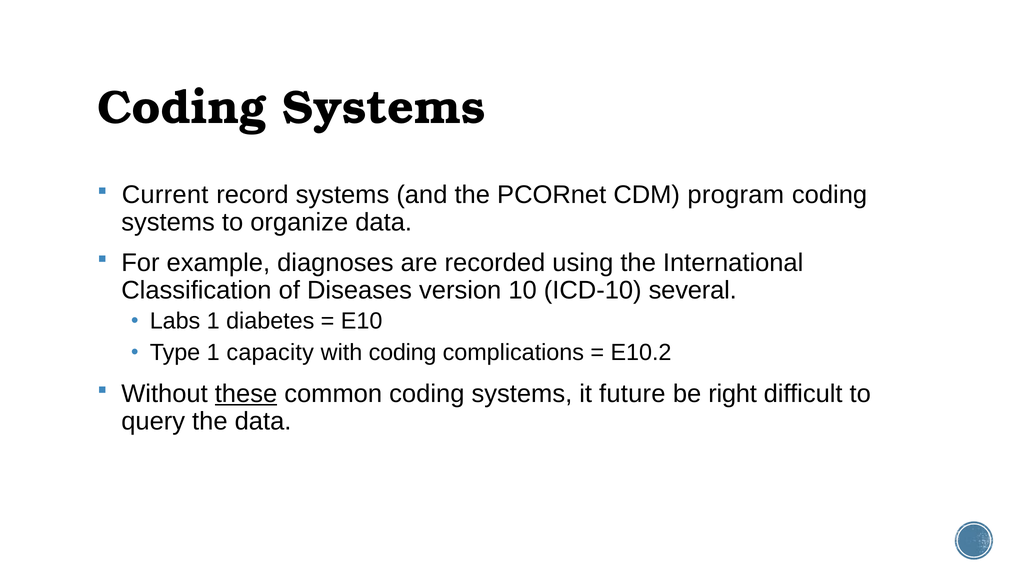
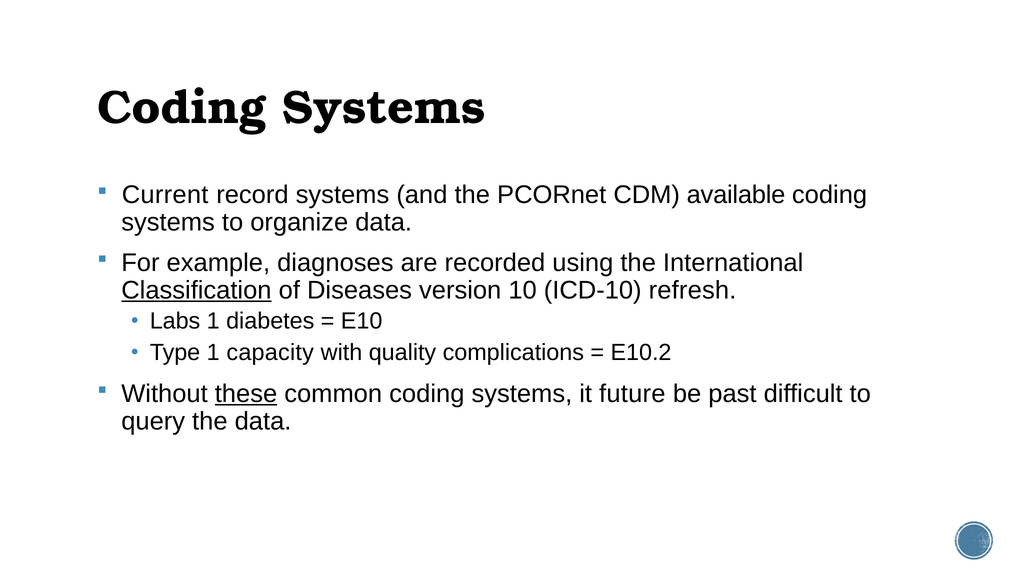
program: program -> available
Classification underline: none -> present
several: several -> refresh
with coding: coding -> quality
right: right -> past
